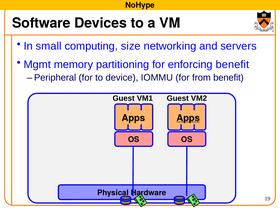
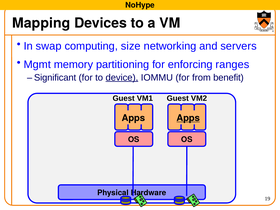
Software: Software -> Mapping
small: small -> swap
enforcing benefit: benefit -> ranges
Peripheral: Peripheral -> Significant
device underline: none -> present
